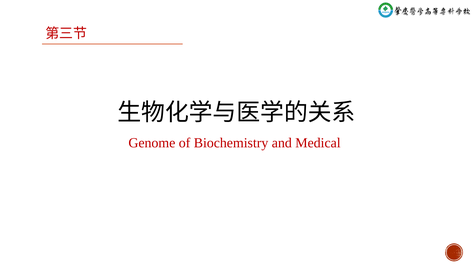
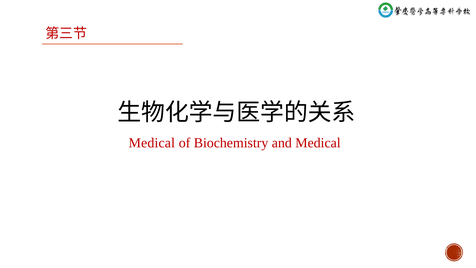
Genome at (152, 143): Genome -> Medical
